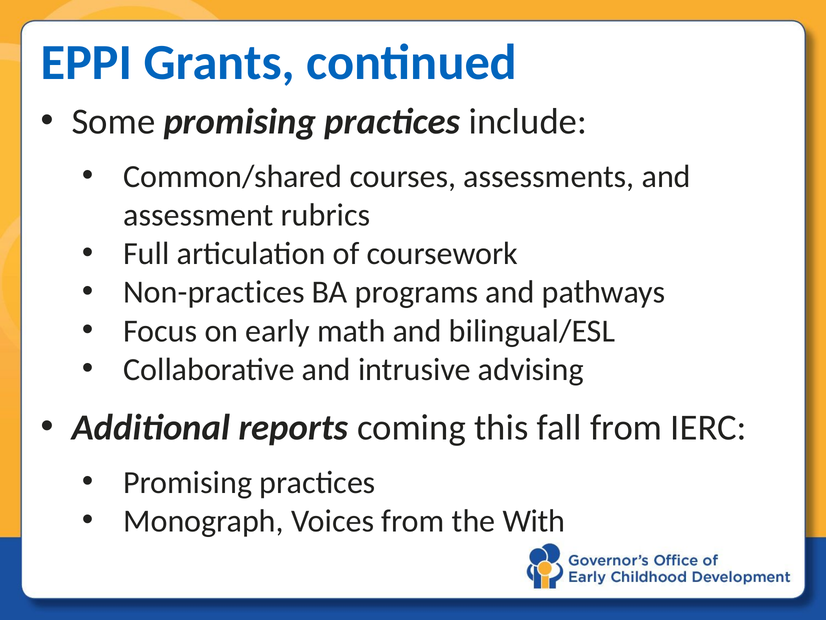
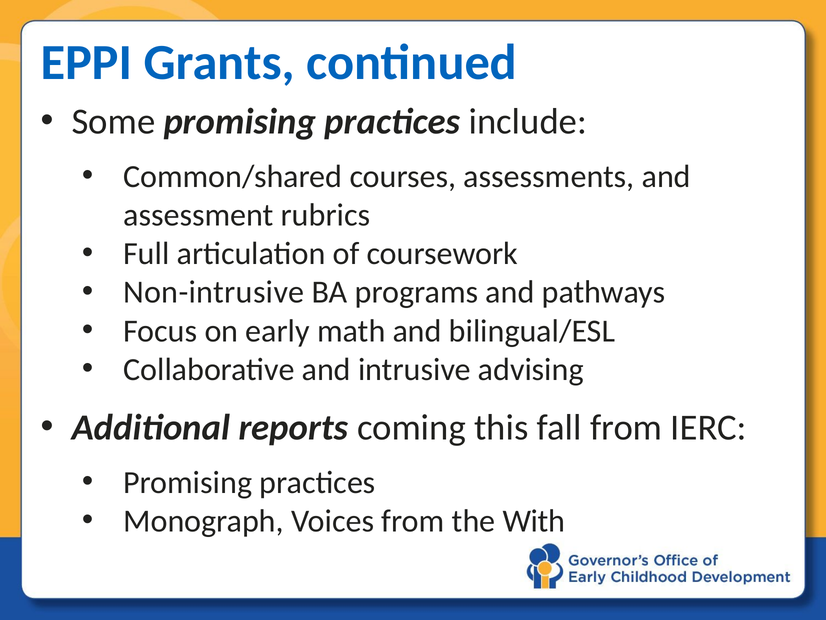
Non-practices: Non-practices -> Non-intrusive
